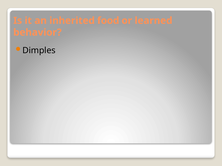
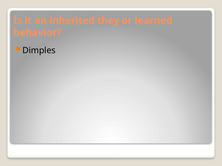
food: food -> they
